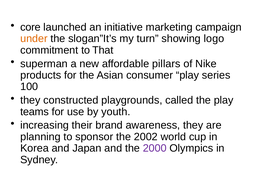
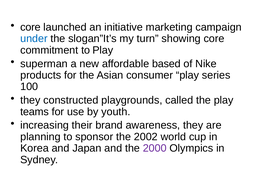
under colour: orange -> blue
showing logo: logo -> core
to That: That -> Play
pillars: pillars -> based
